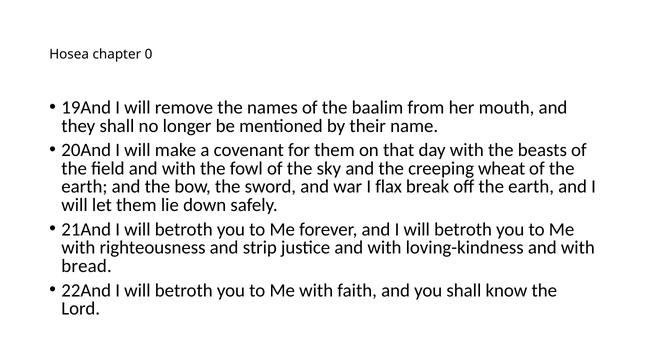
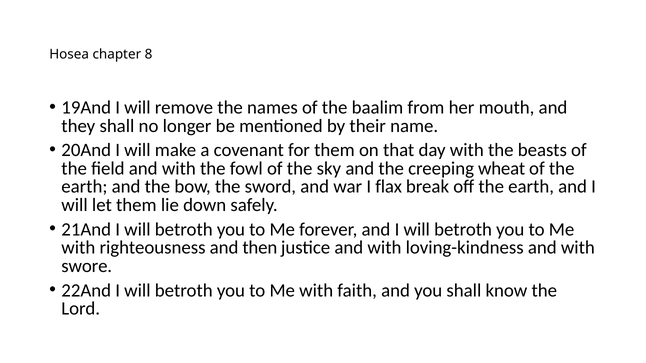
0: 0 -> 8
strip: strip -> then
bread: bread -> swore
